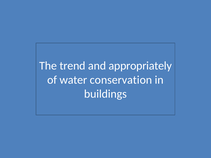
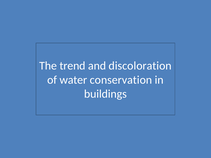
appropriately: appropriately -> discoloration
